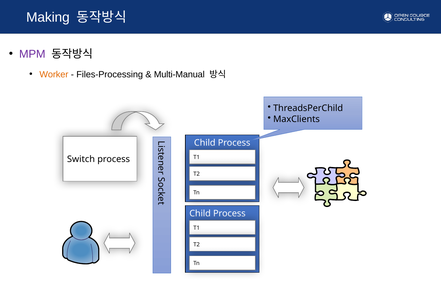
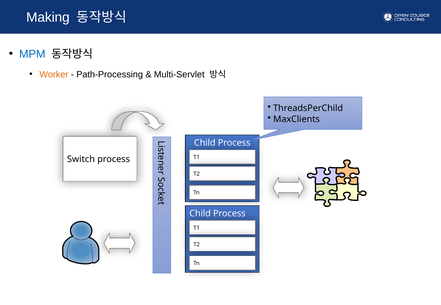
MPM colour: purple -> blue
Files-Processing: Files-Processing -> Path-Processing
Multi-Manual: Multi-Manual -> Multi-Servlet
